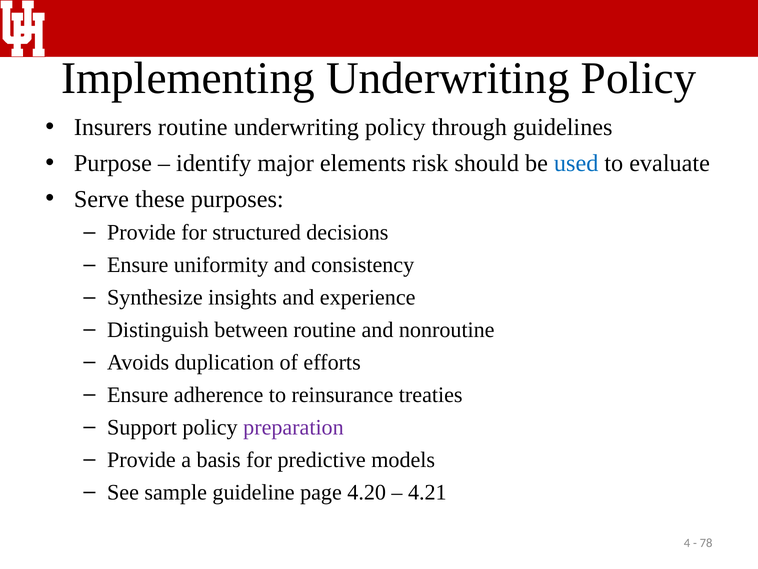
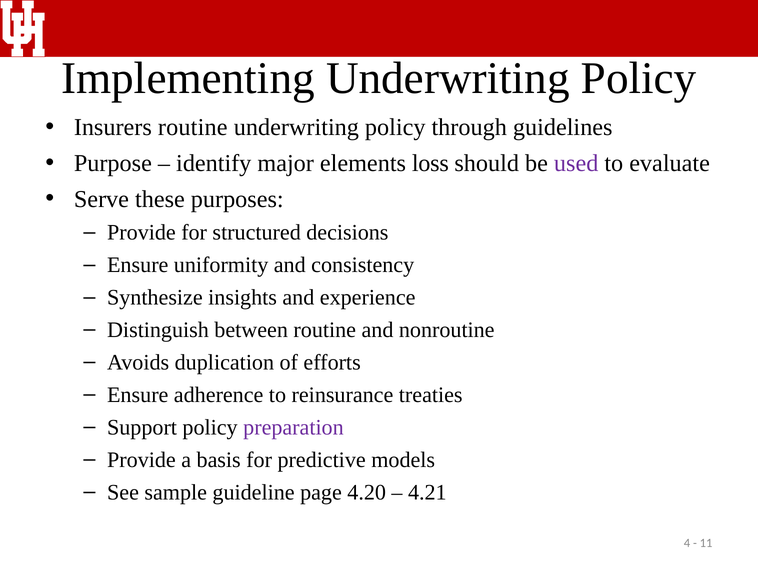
risk: risk -> loss
used colour: blue -> purple
78: 78 -> 11
